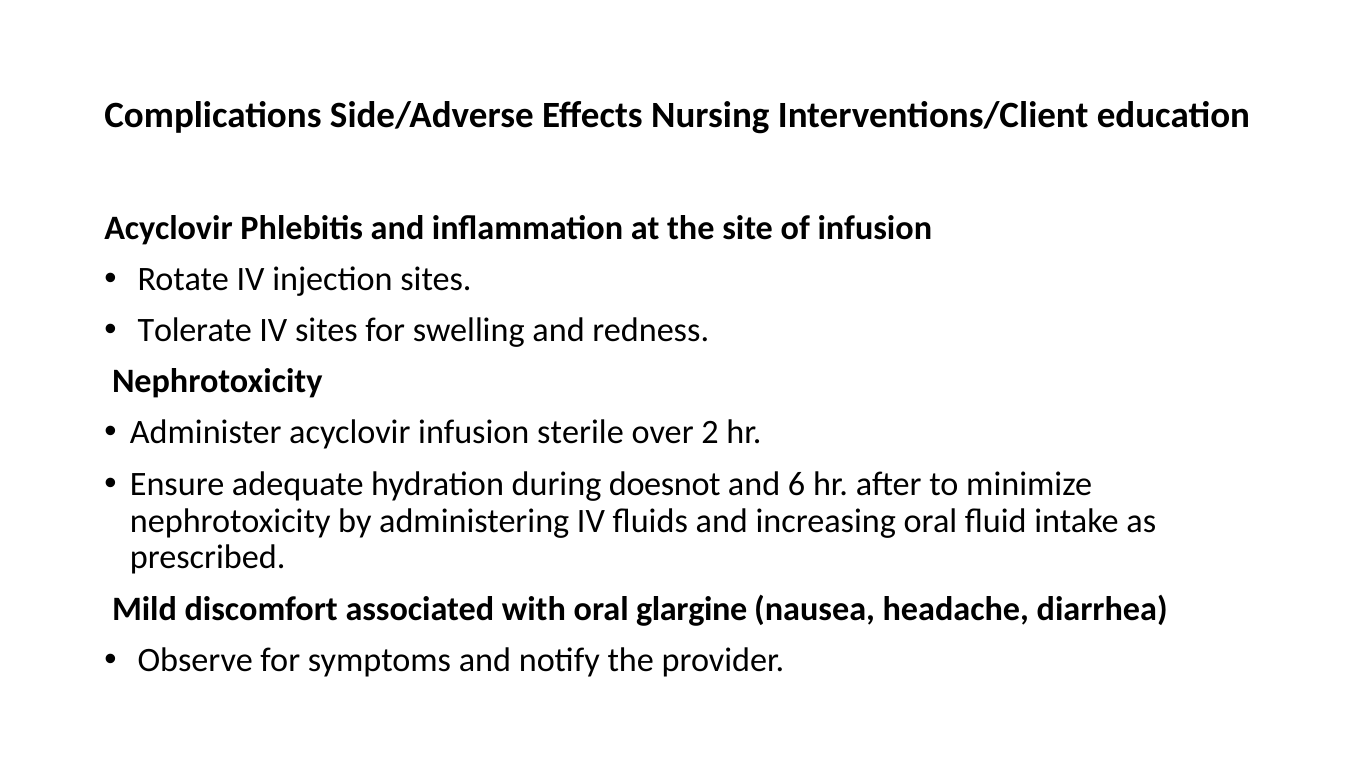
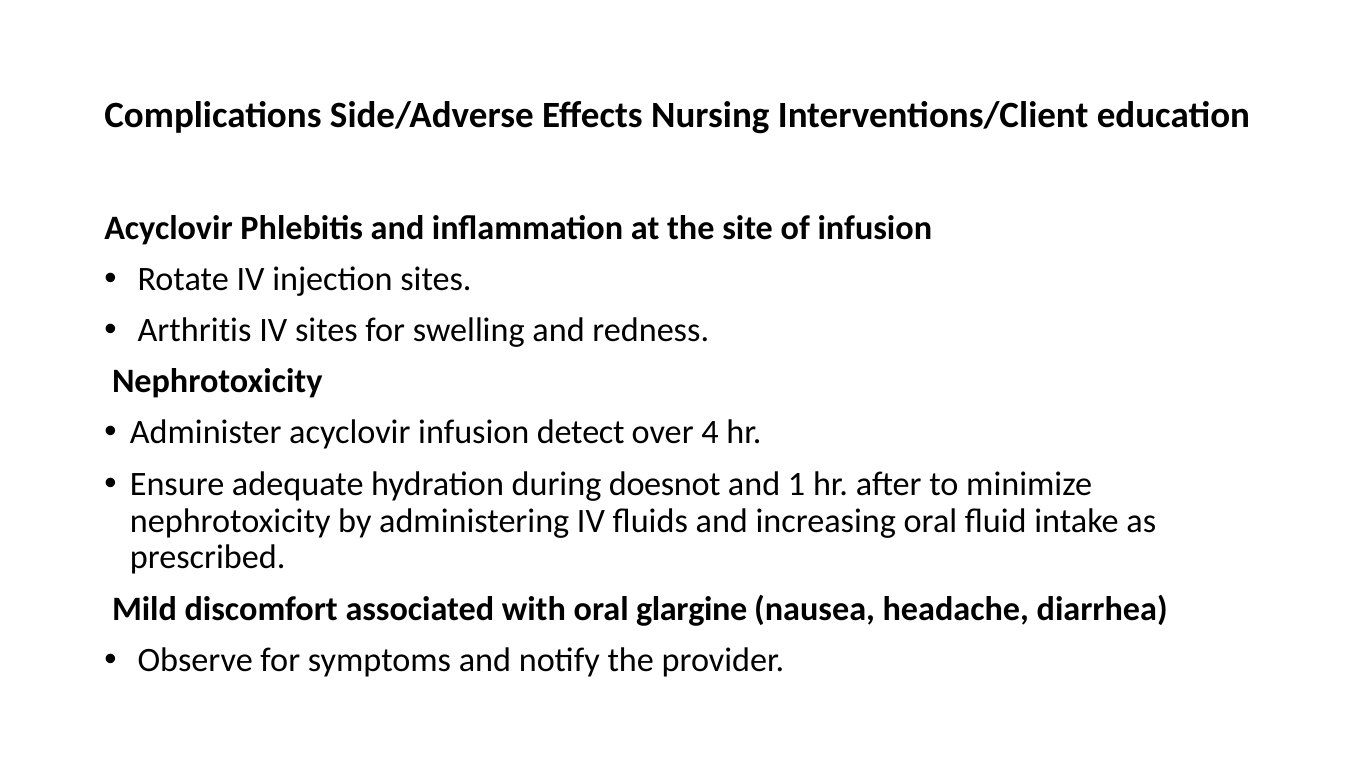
Tolerate: Tolerate -> Arthritis
sterile: sterile -> detect
2: 2 -> 4
6: 6 -> 1
